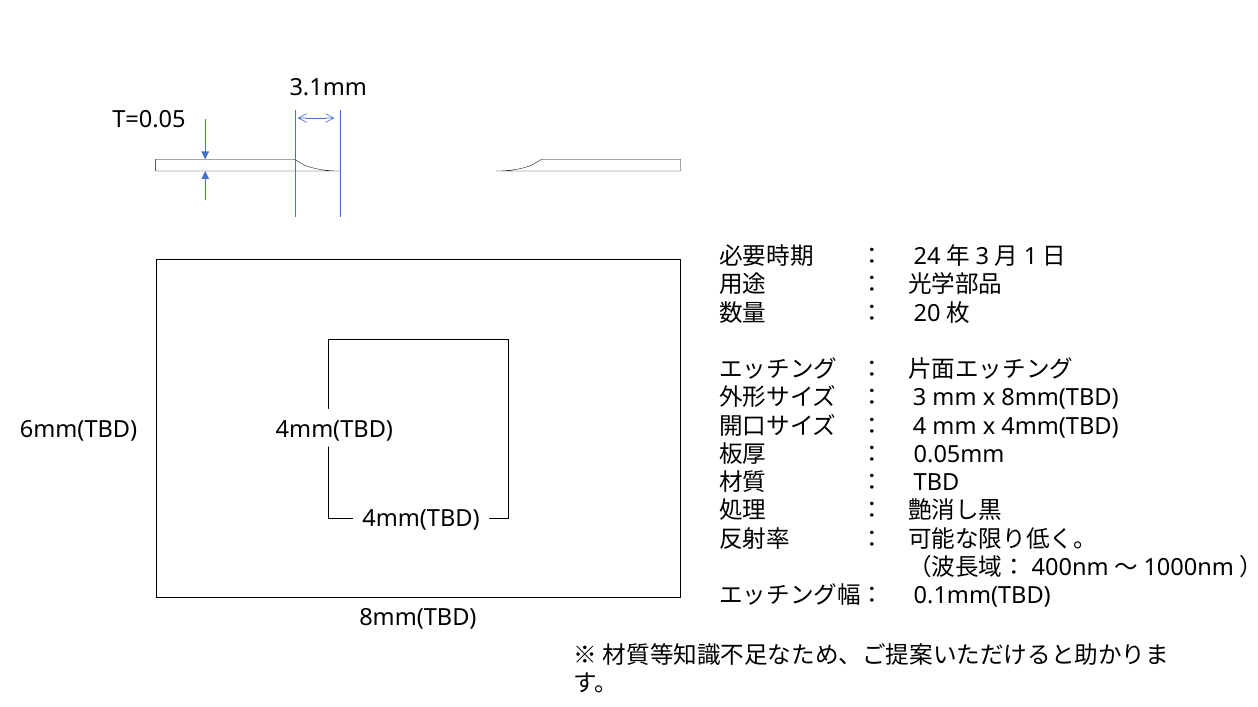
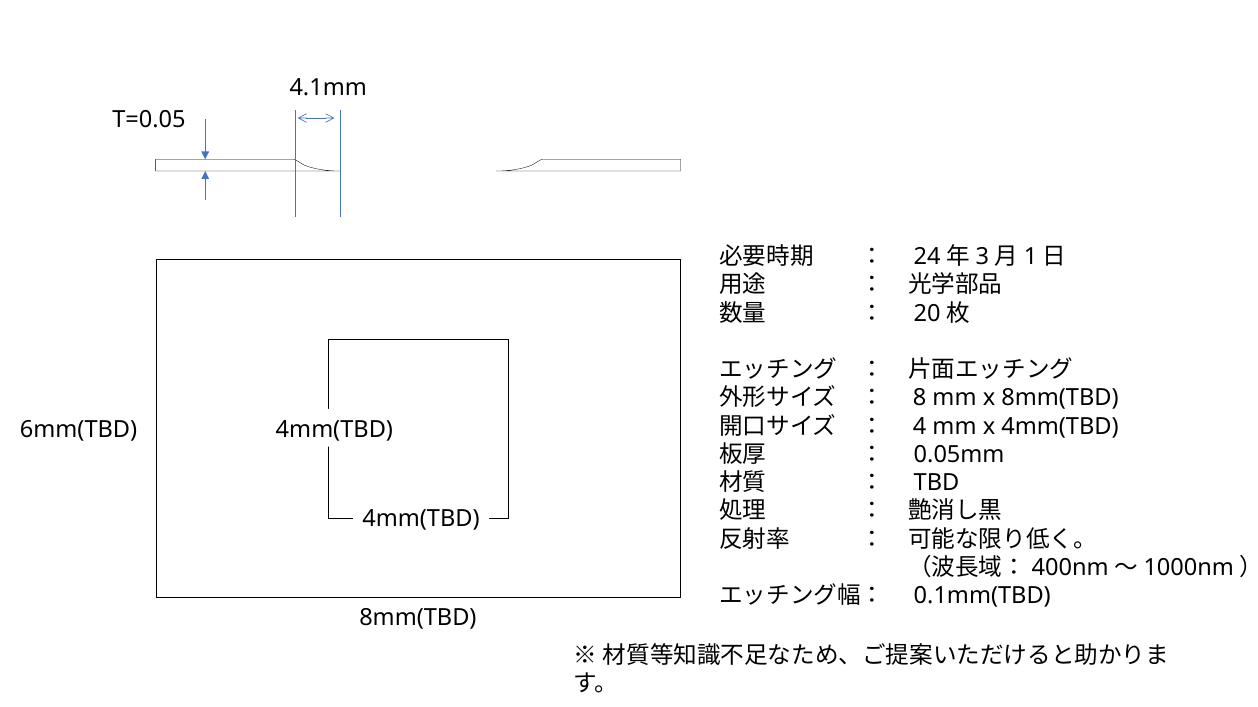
3.1mm: 3.1mm -> 4.1mm
3: 3 -> 8
